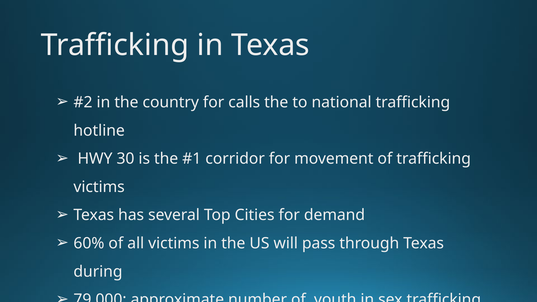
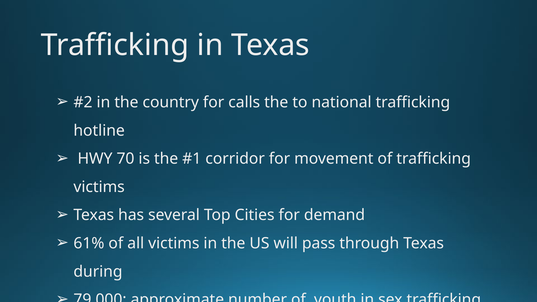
30: 30 -> 70
60%: 60% -> 61%
